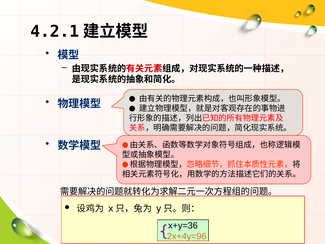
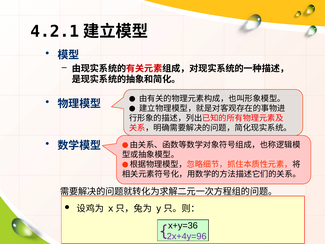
2x+4y=96 colour: orange -> purple
